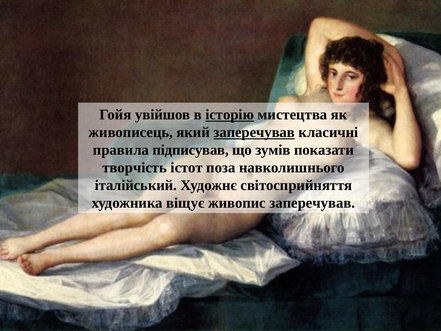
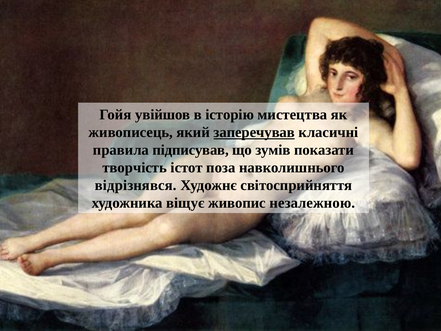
історію underline: present -> none
італійський: італійський -> відрізнявся
живопис заперечував: заперечував -> незалежною
